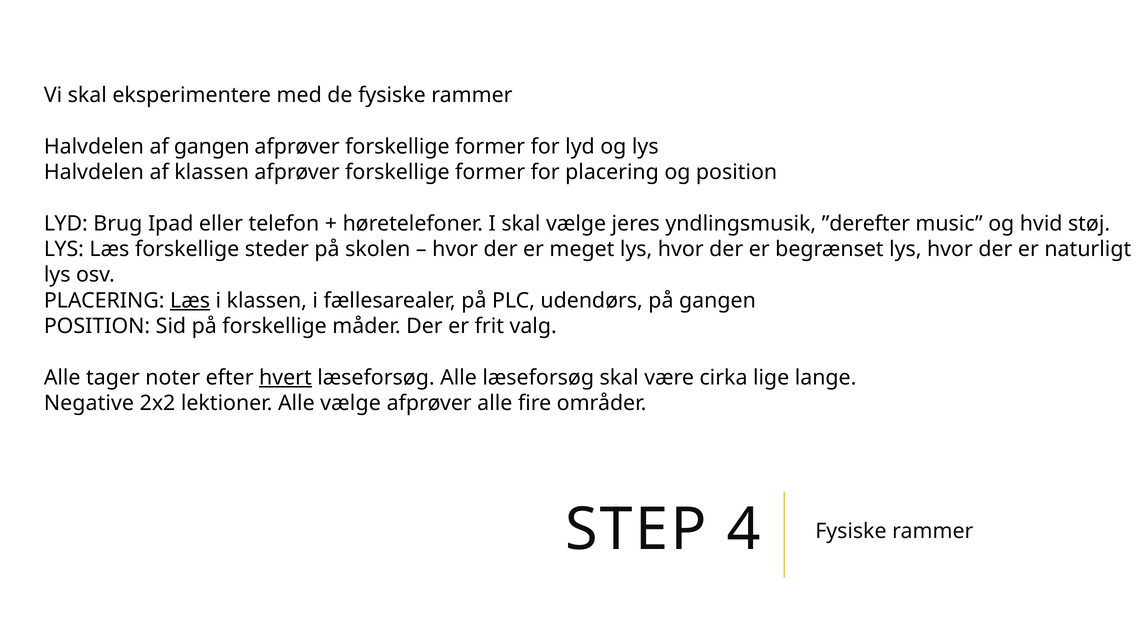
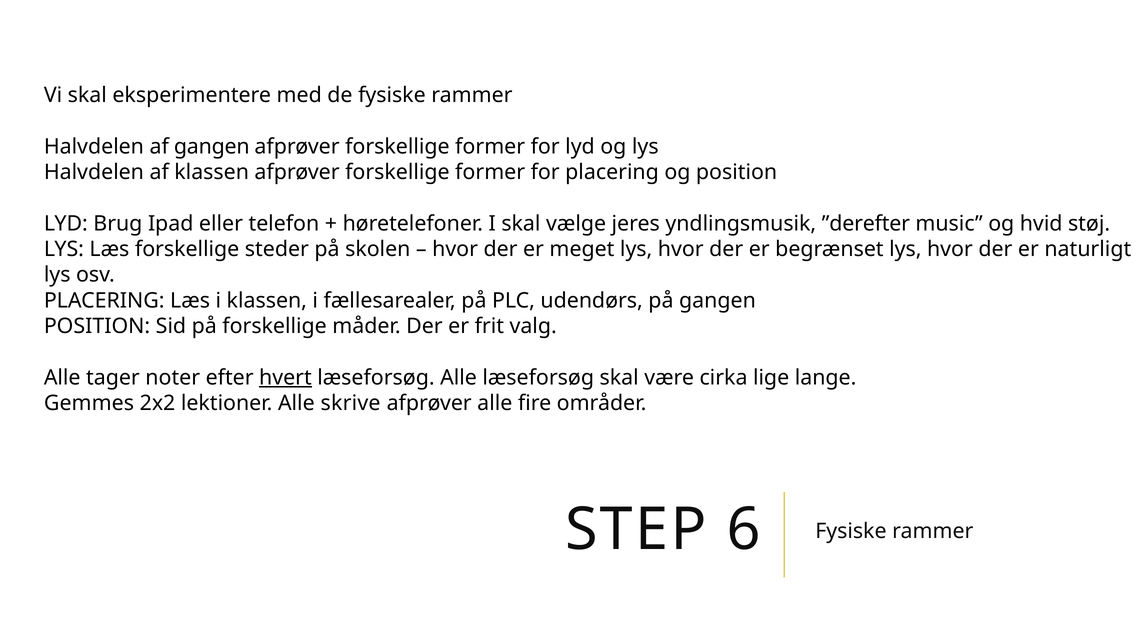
Læs at (190, 301) underline: present -> none
Negative: Negative -> Gemmes
Alle vælge: vælge -> skrive
4: 4 -> 6
